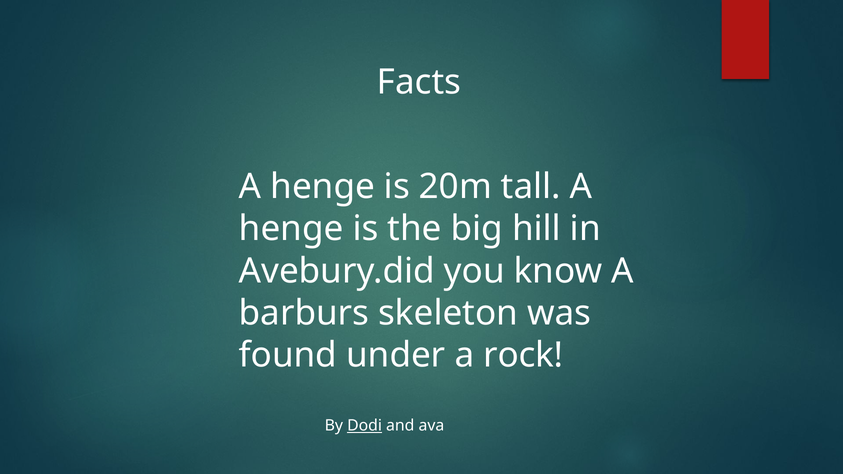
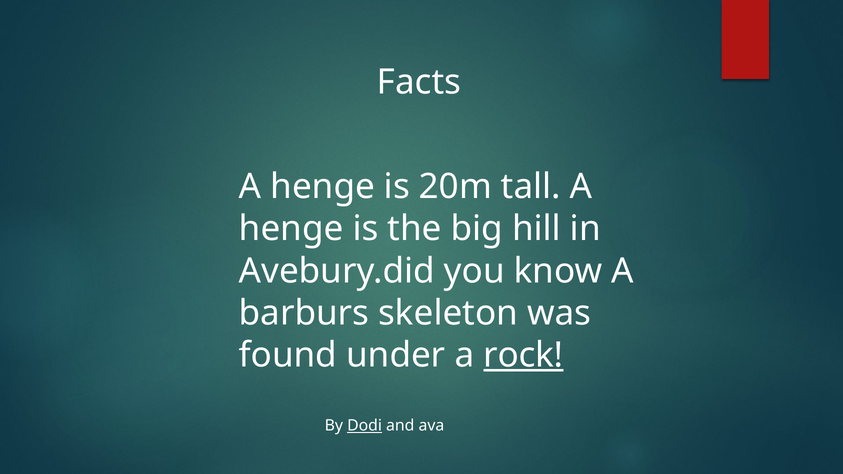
rock underline: none -> present
